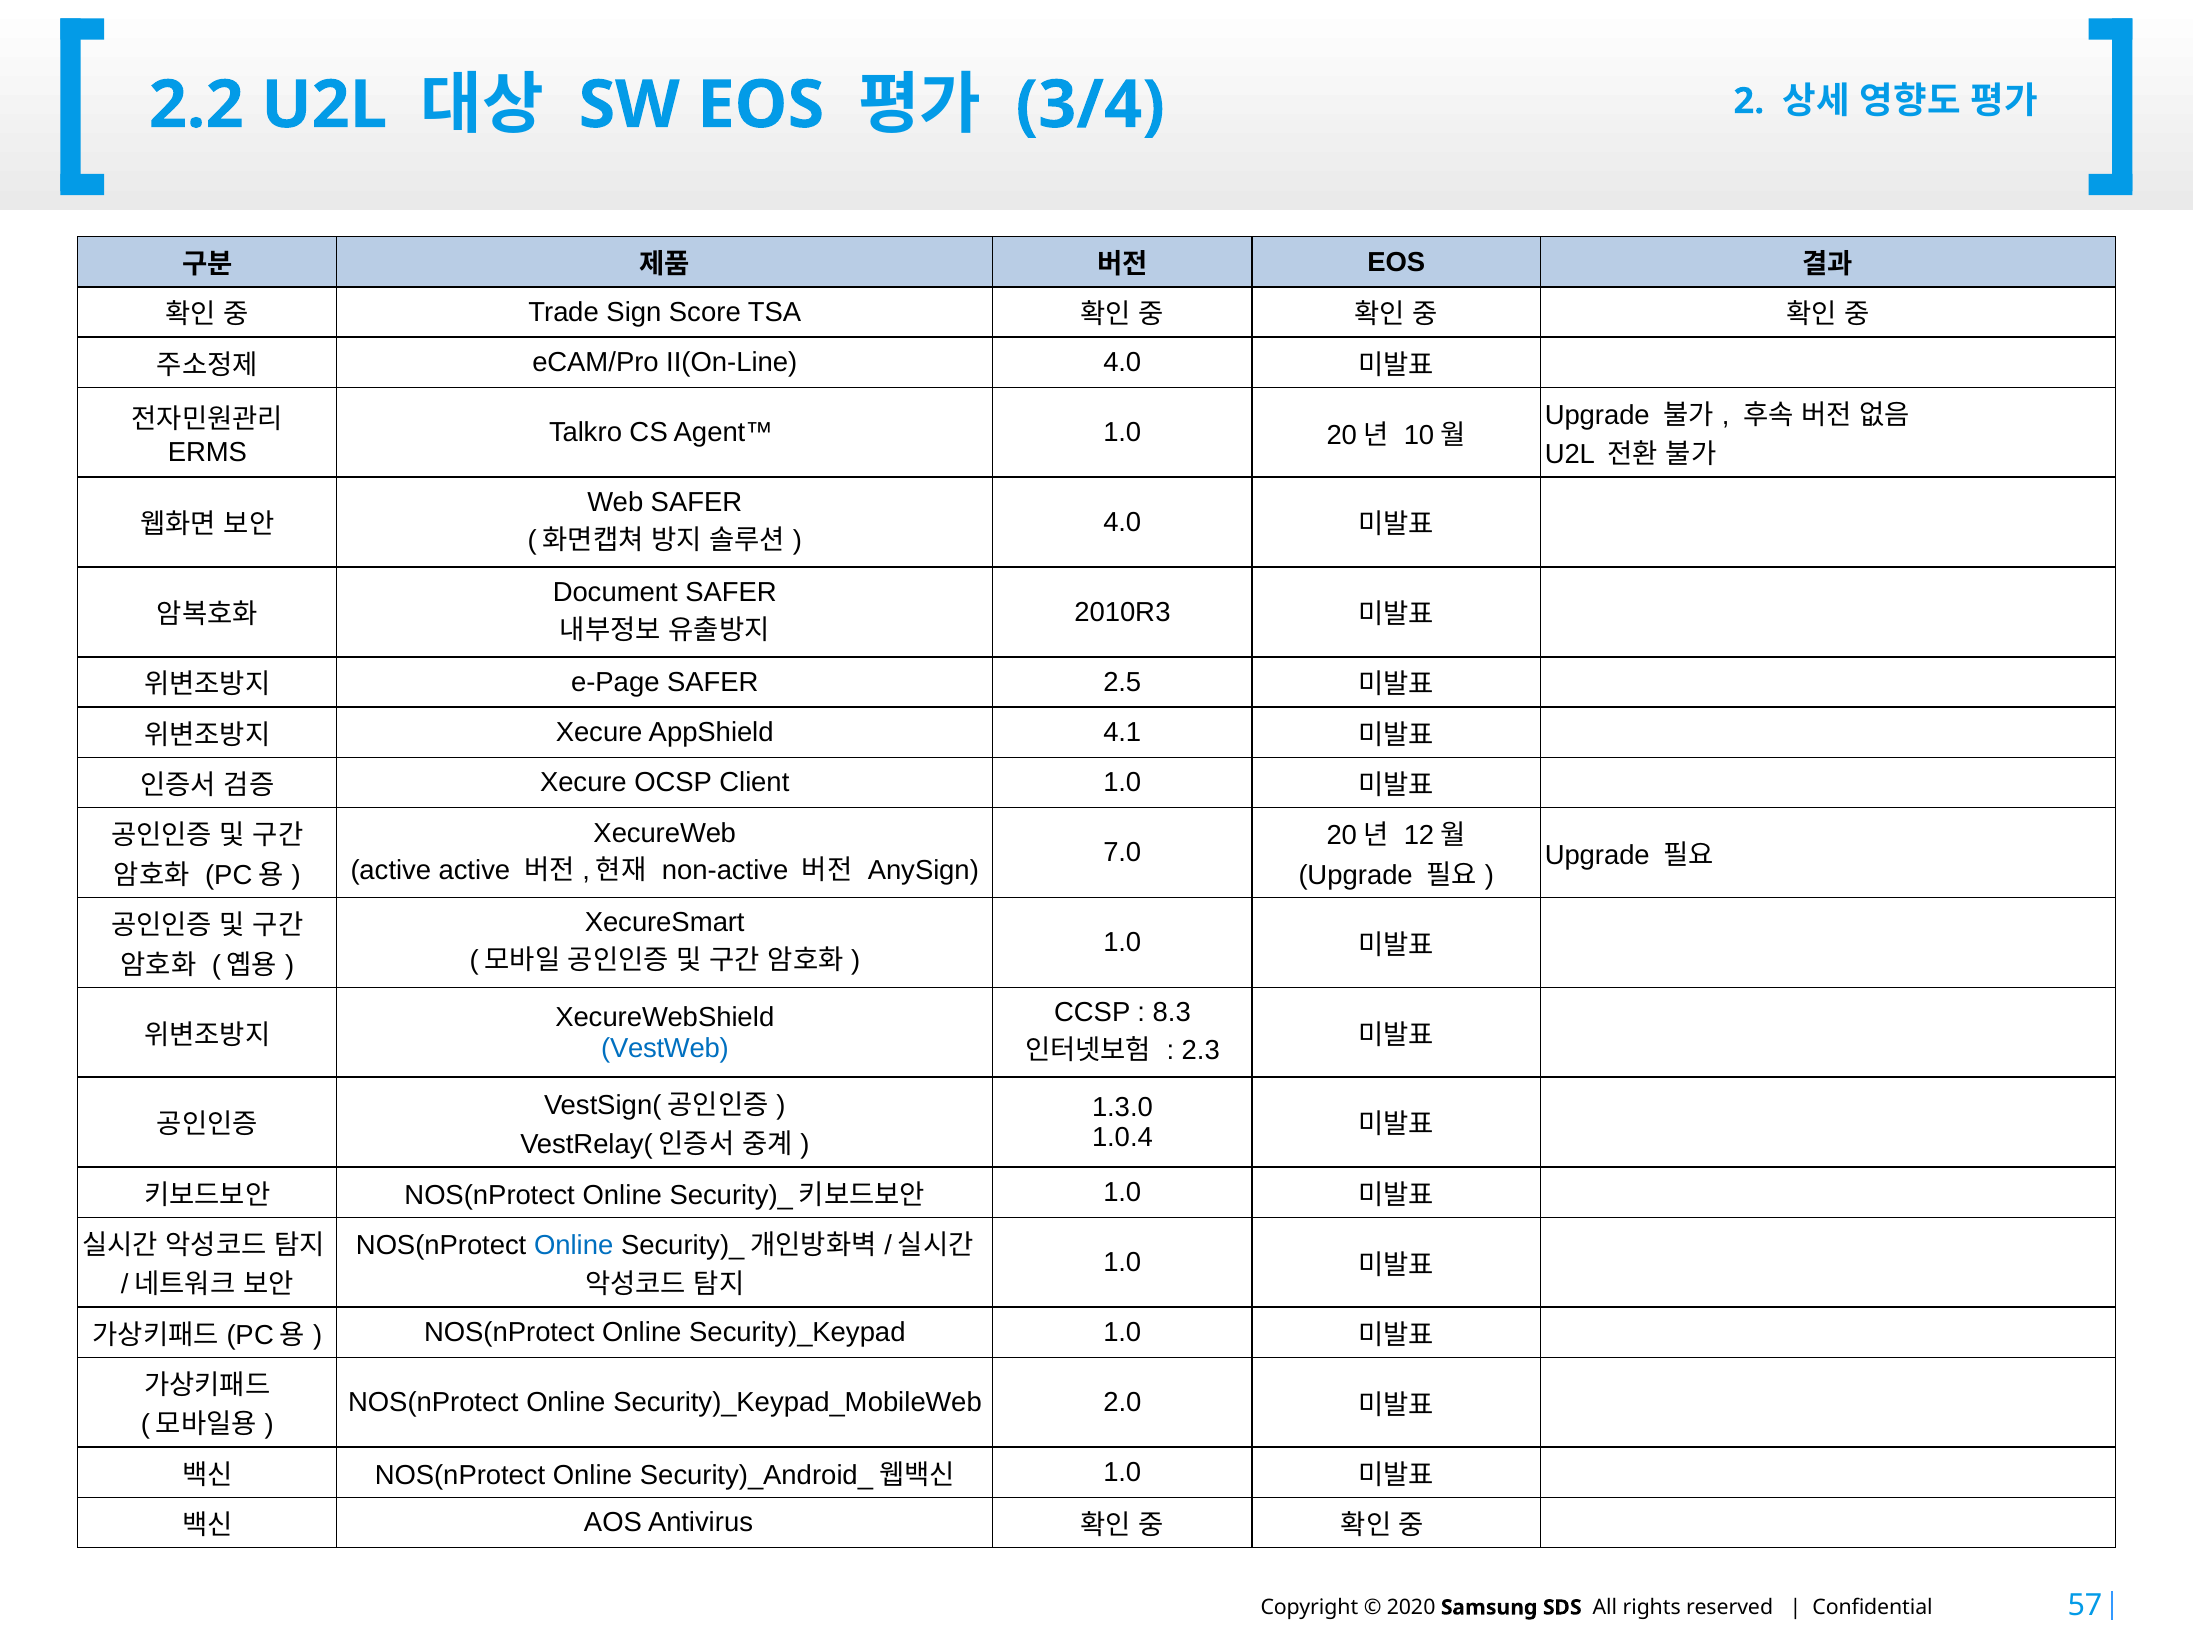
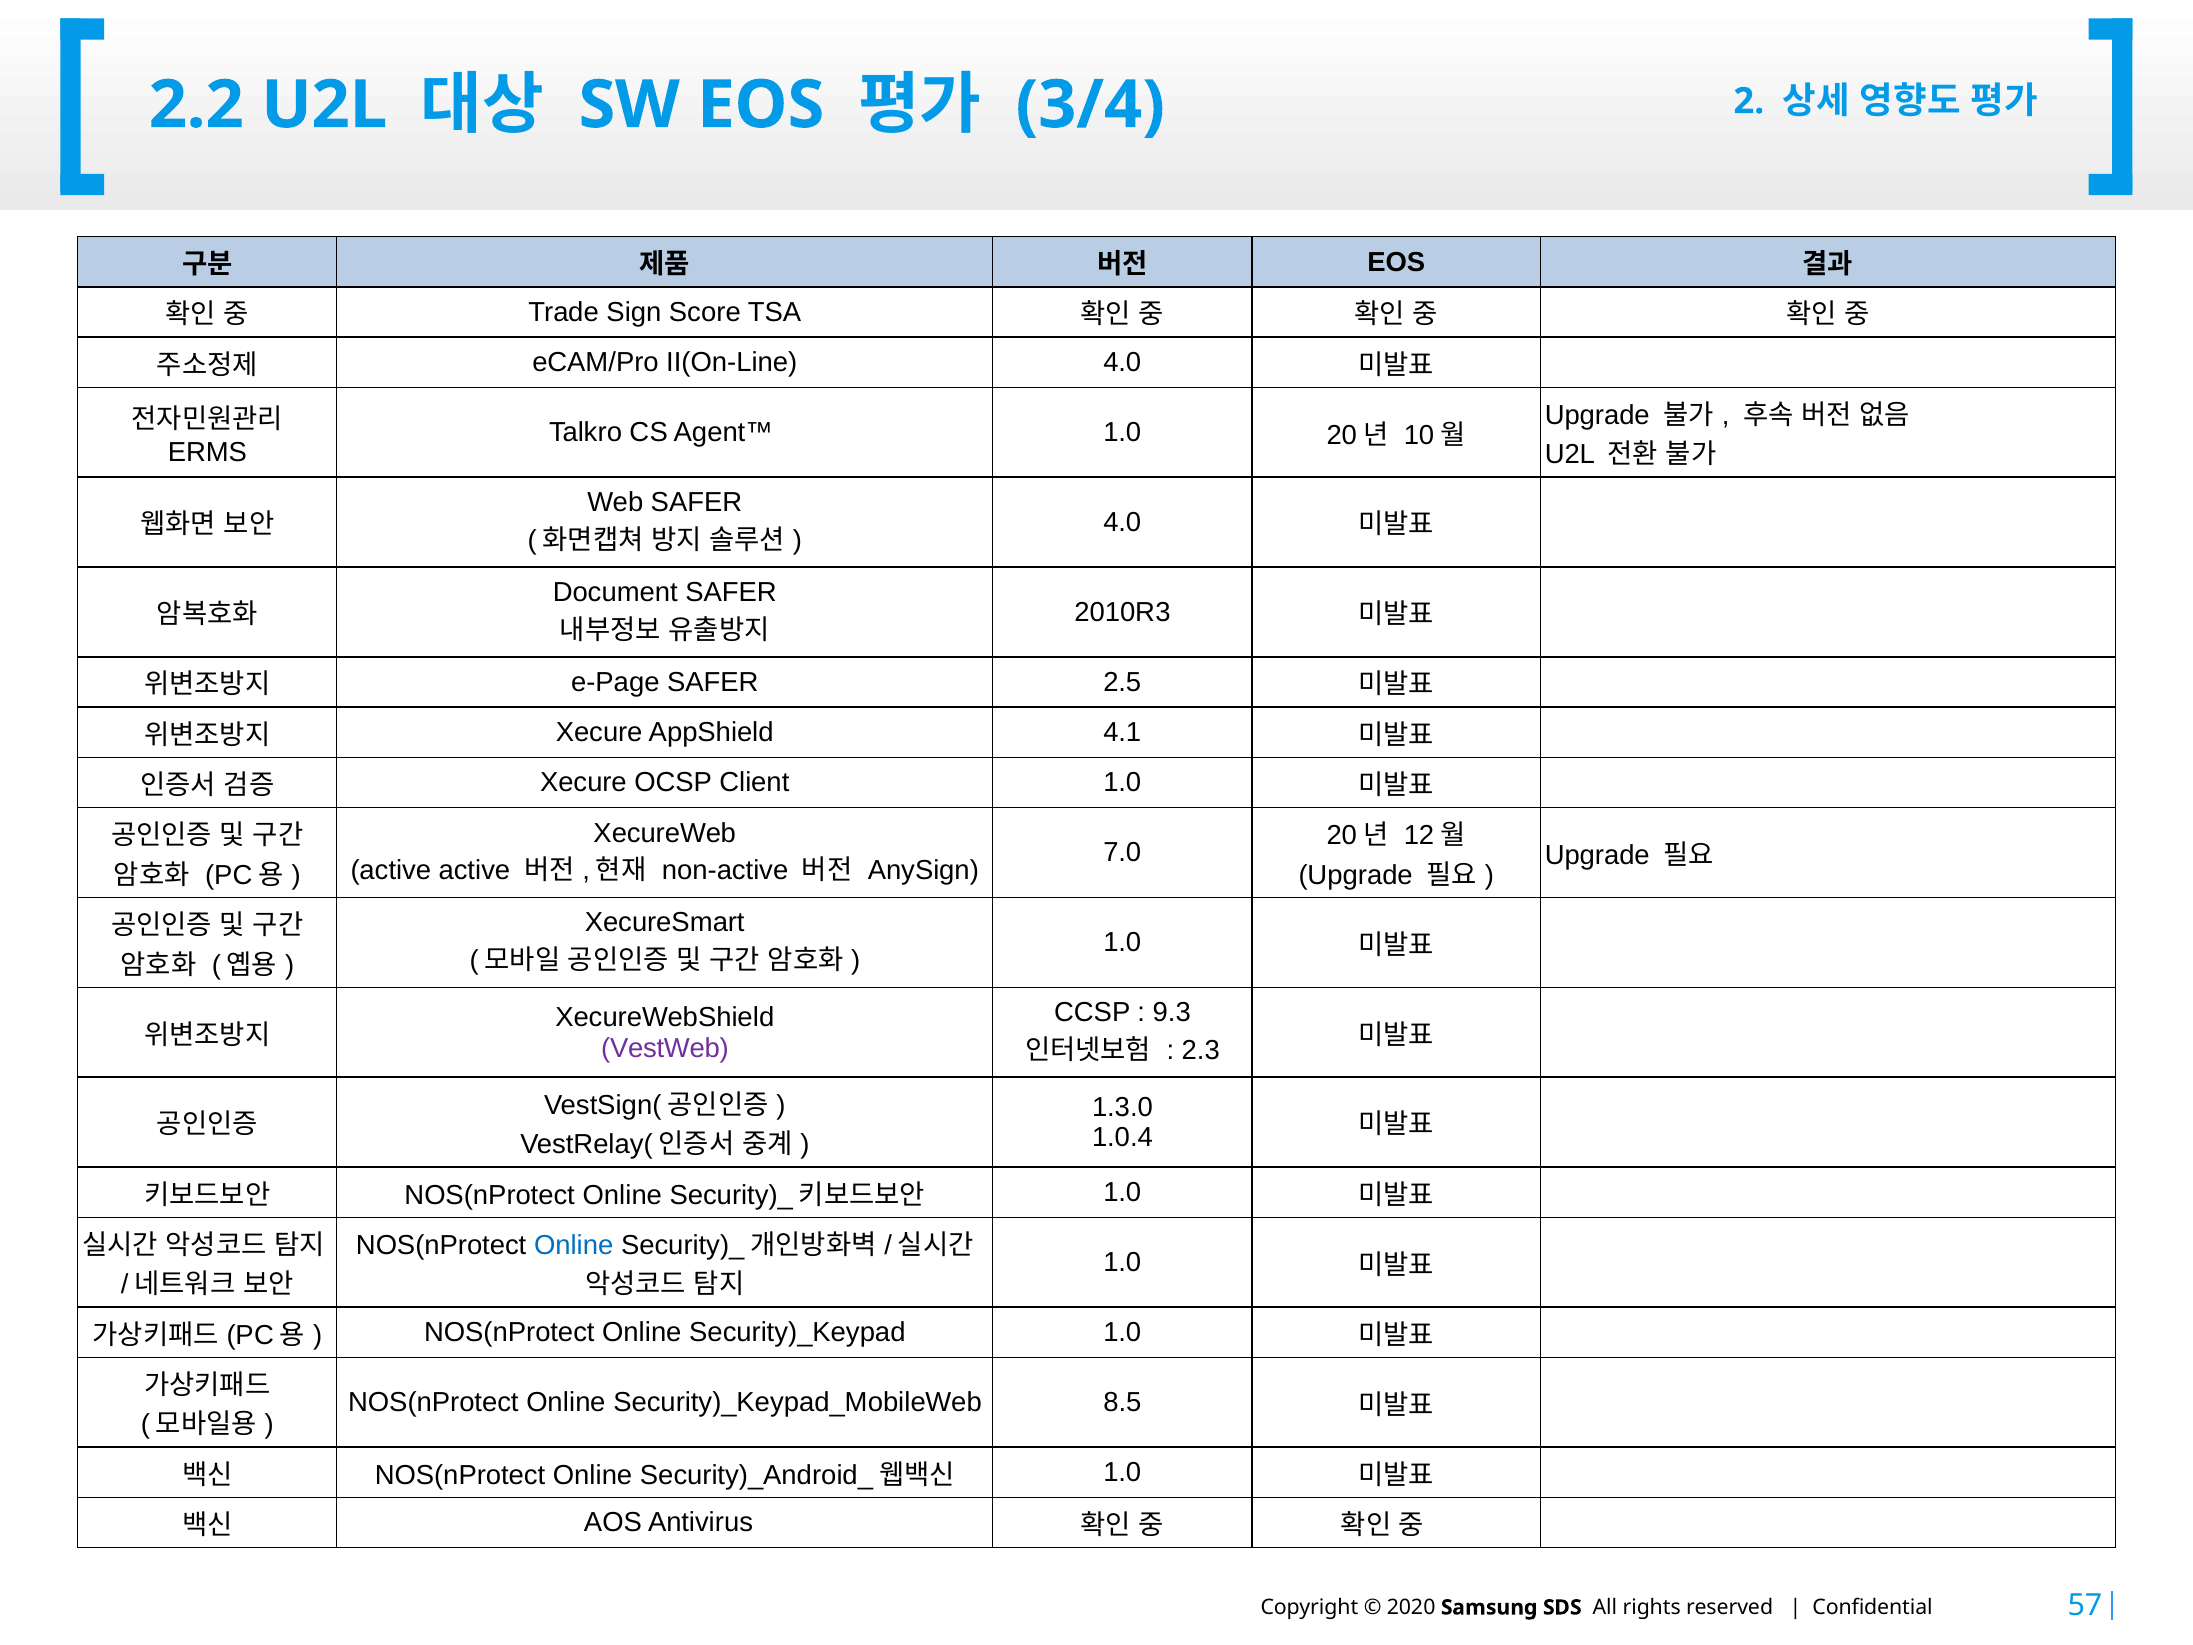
8.3: 8.3 -> 9.3
VestWeb colour: blue -> purple
2.0: 2.0 -> 8.5
